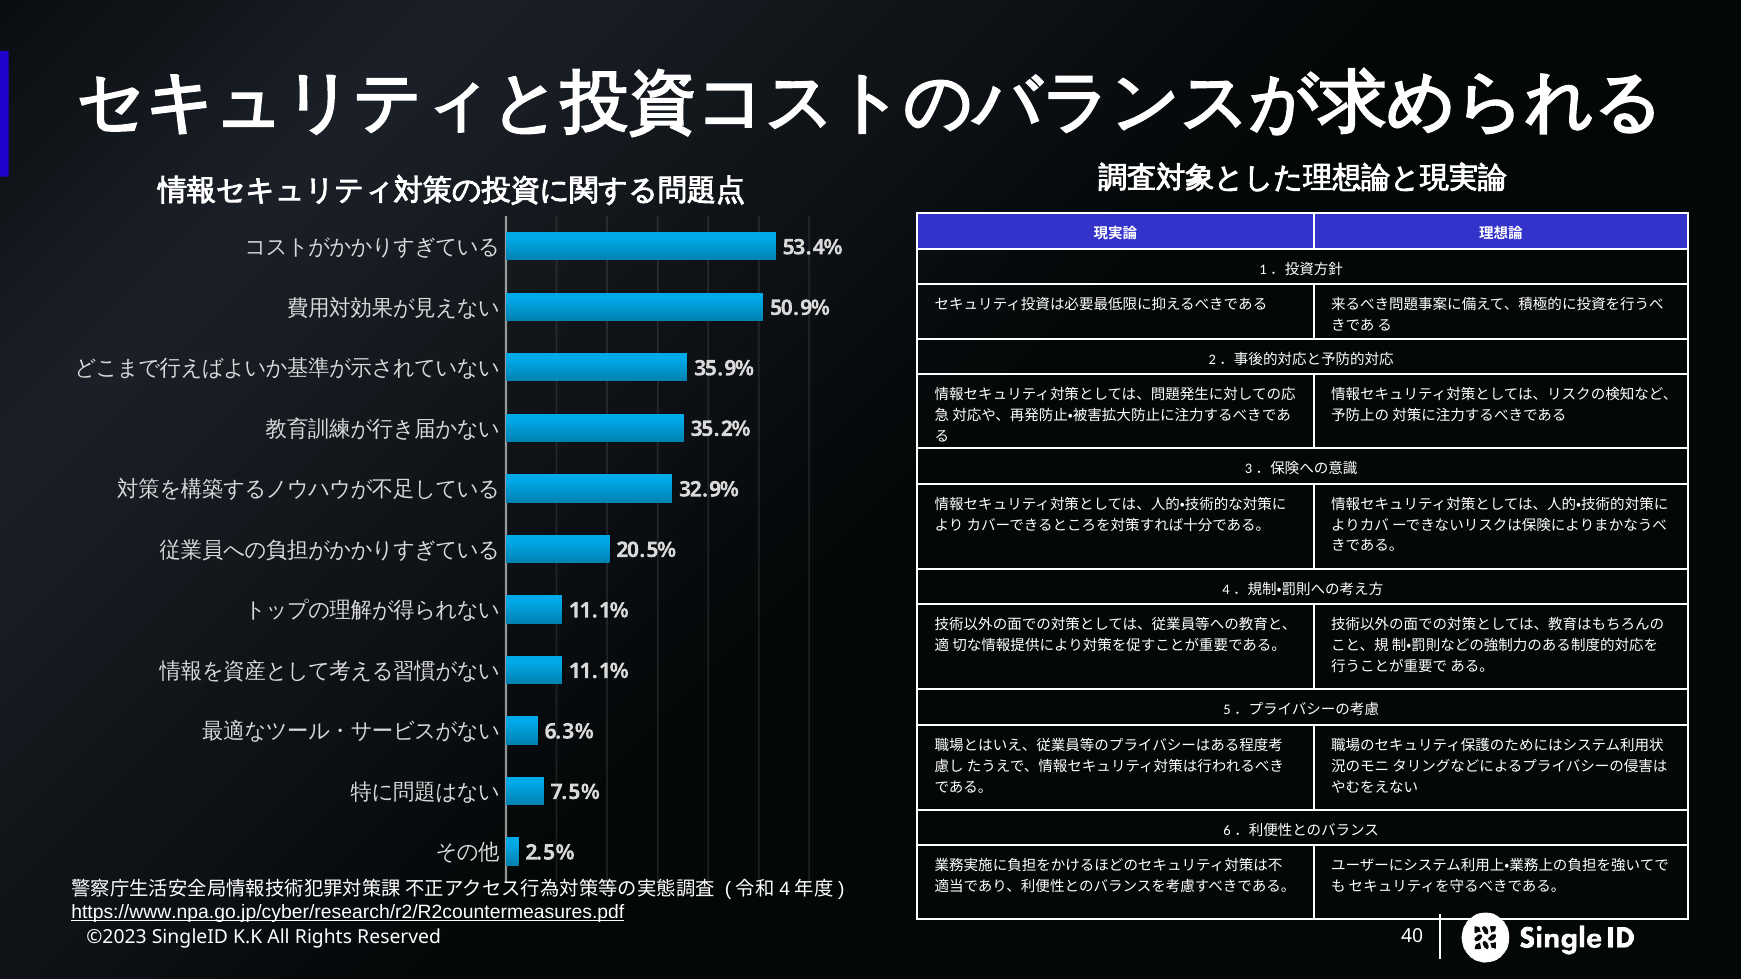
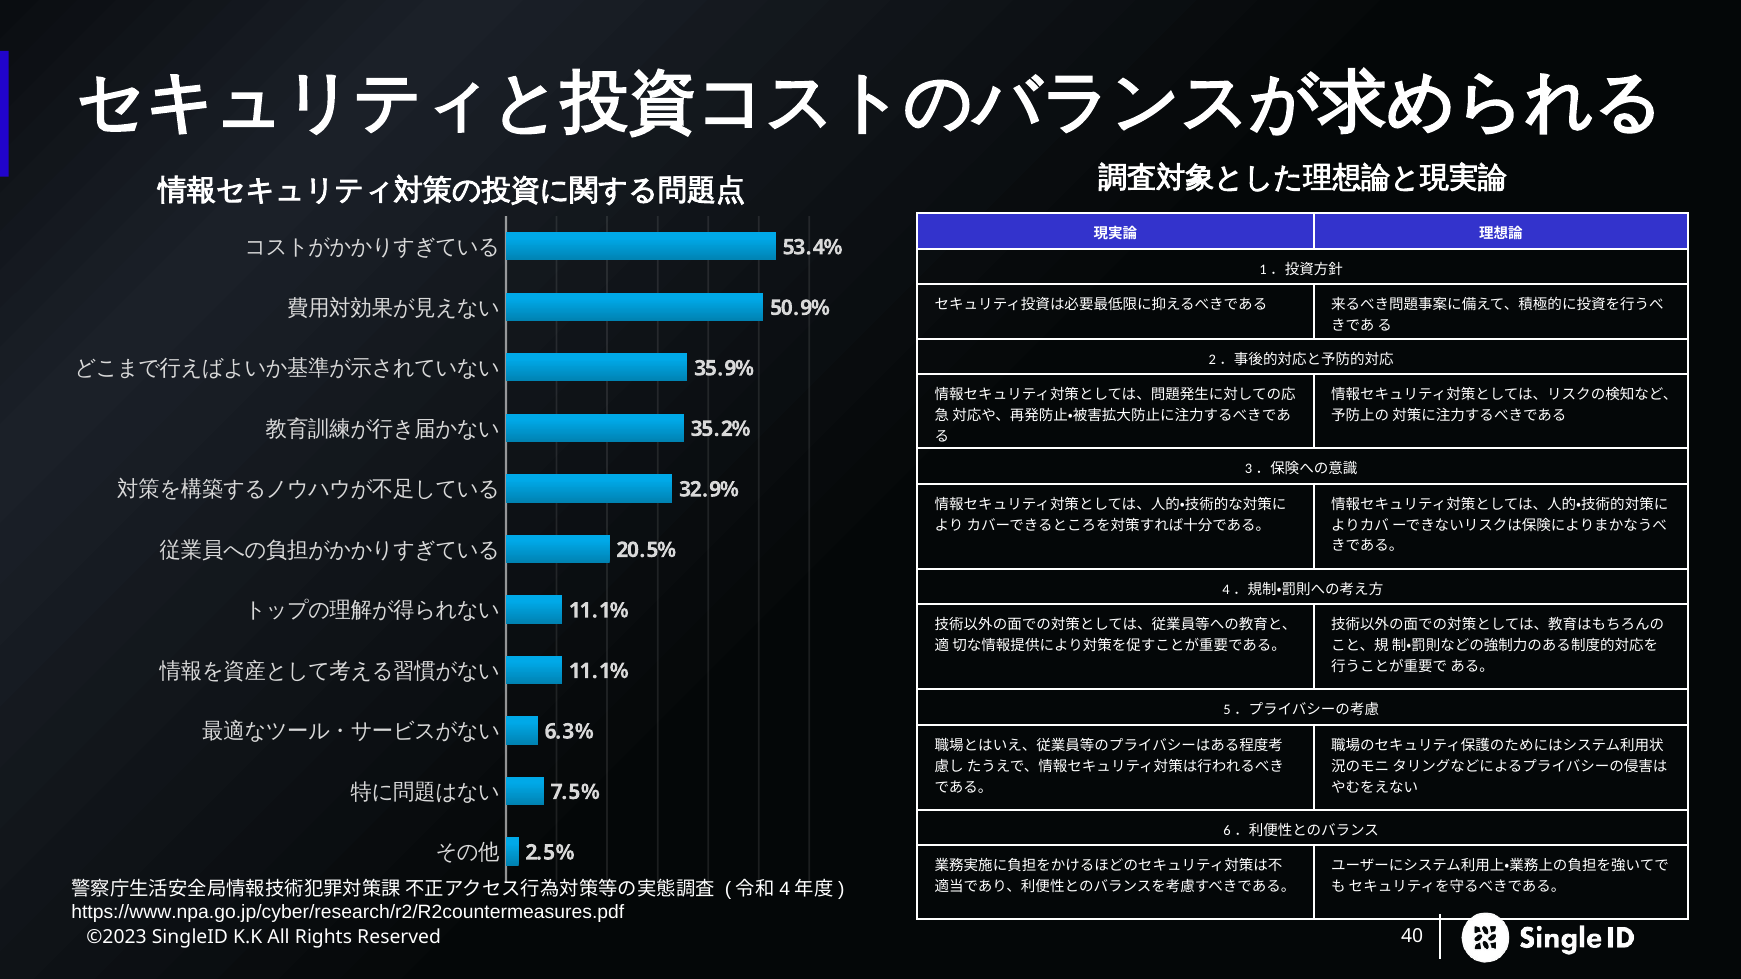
https://www.npa.go.jp/cyber/research/r2/R2countermeasures.pdf underline: present -> none
